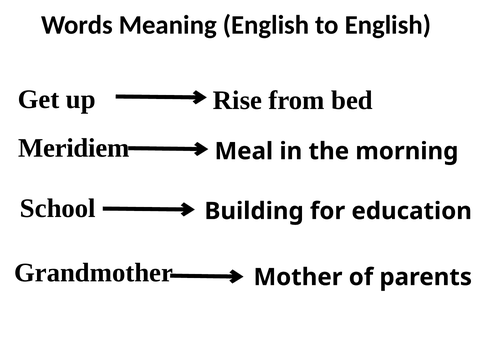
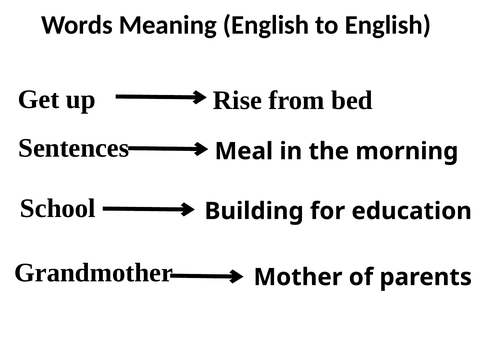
Meridiem: Meridiem -> Sentences
